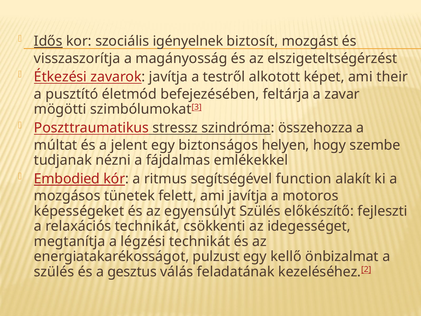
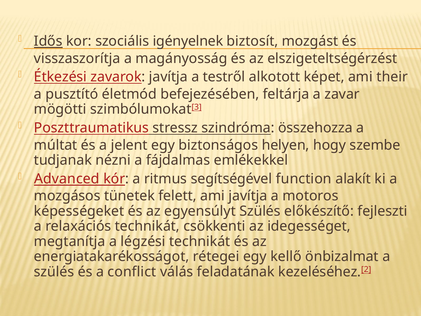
Embodied: Embodied -> Advanced
pulzust: pulzust -> rétegei
gesztus: gesztus -> conflict
